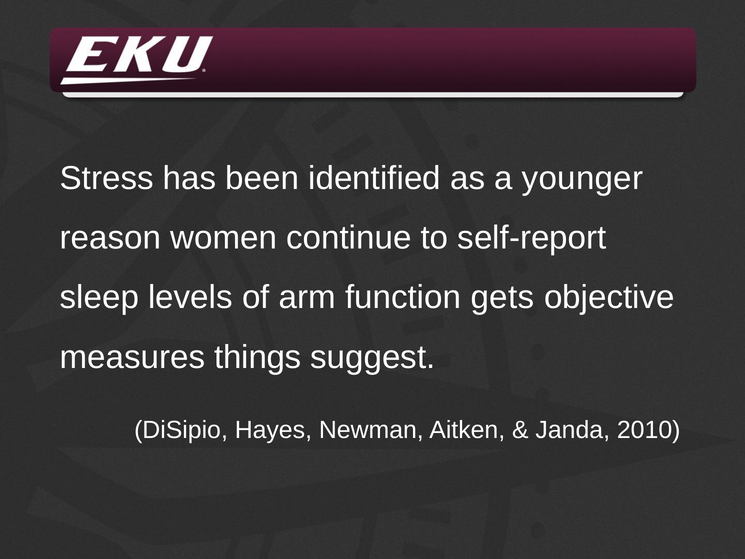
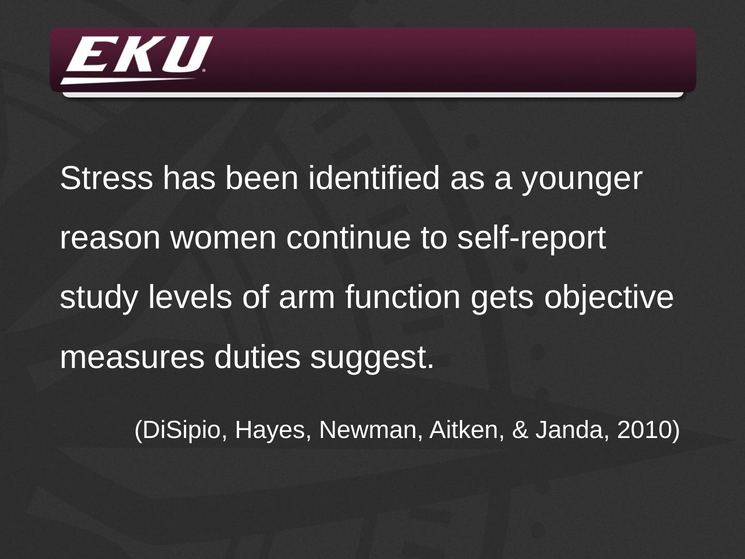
sleep: sleep -> study
things: things -> duties
